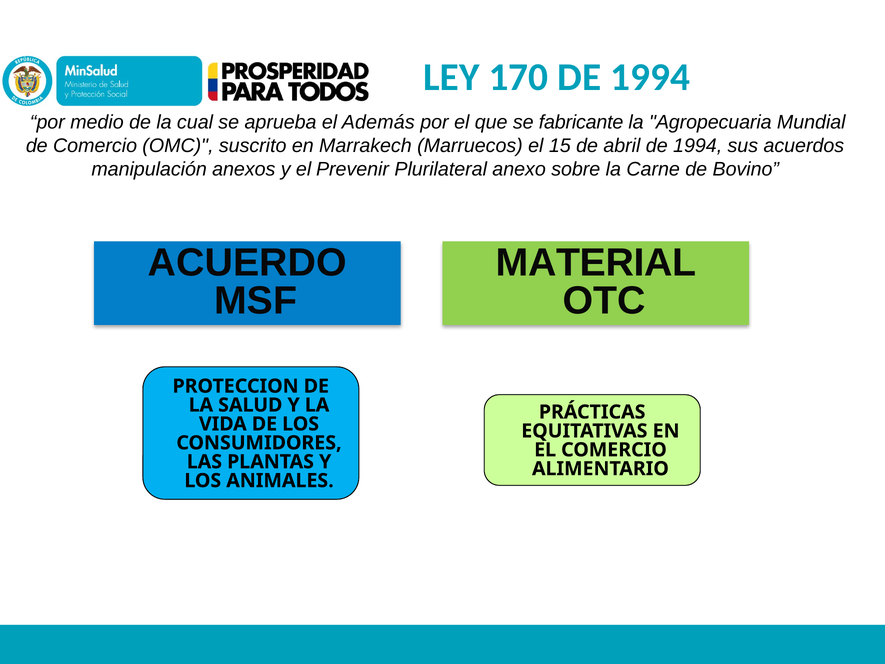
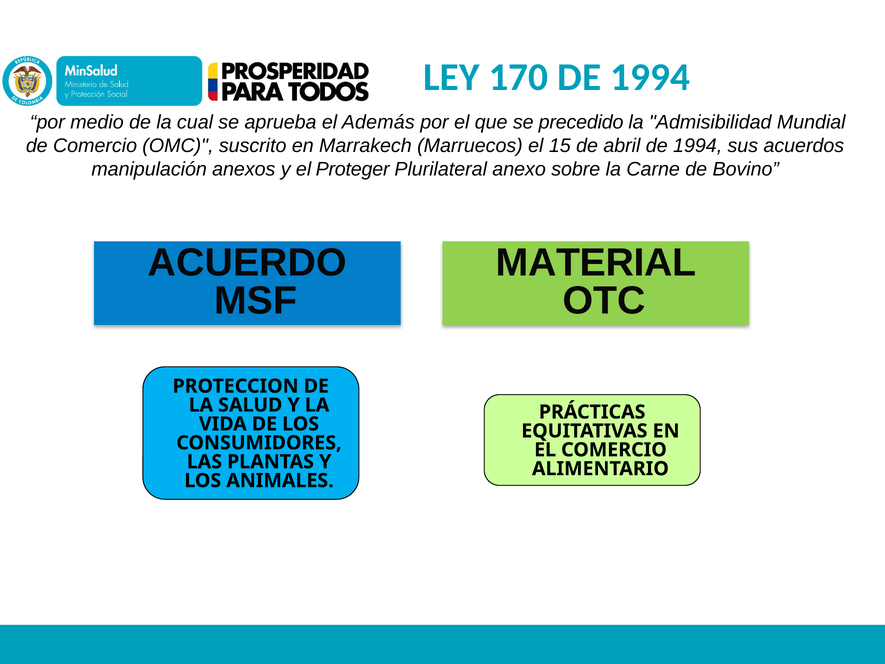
fabricante: fabricante -> precedido
Agropecuaria: Agropecuaria -> Admisibilidad
Prevenir: Prevenir -> Proteger
